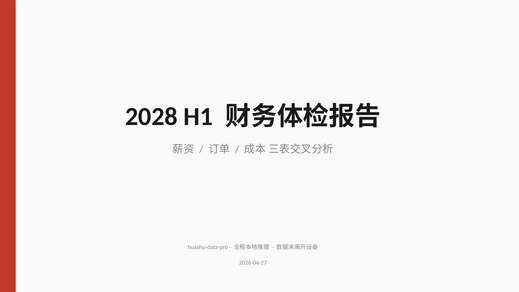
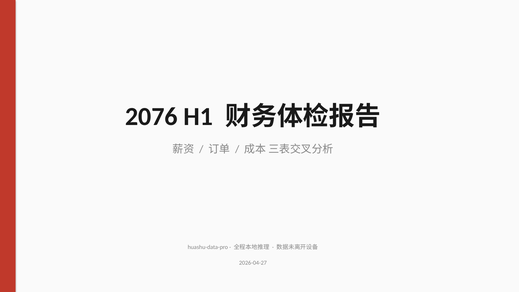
2028: 2028 -> 2076
